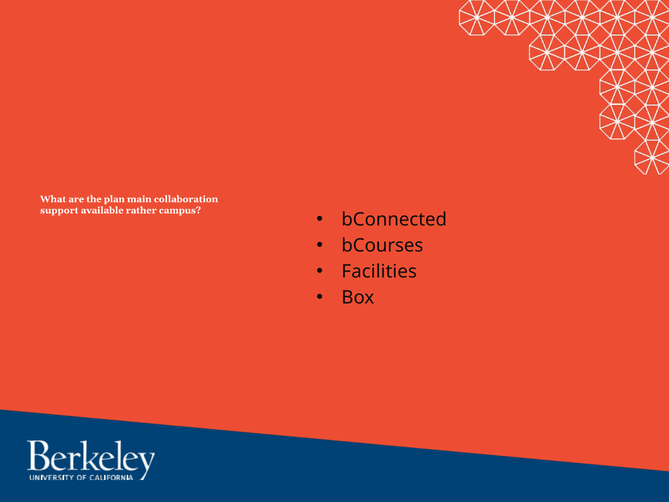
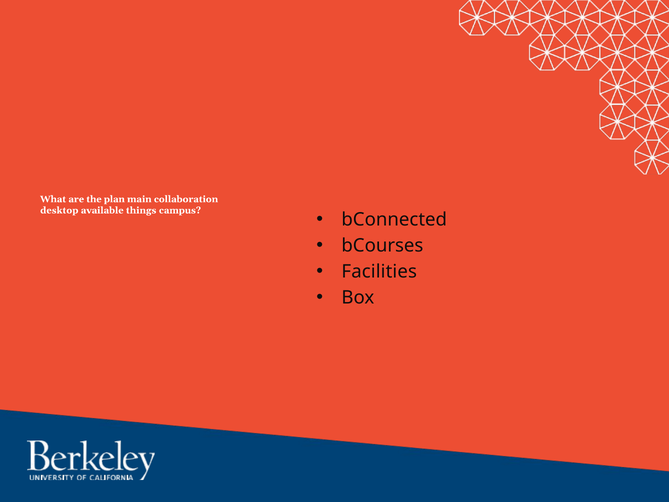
support: support -> desktop
rather: rather -> things
